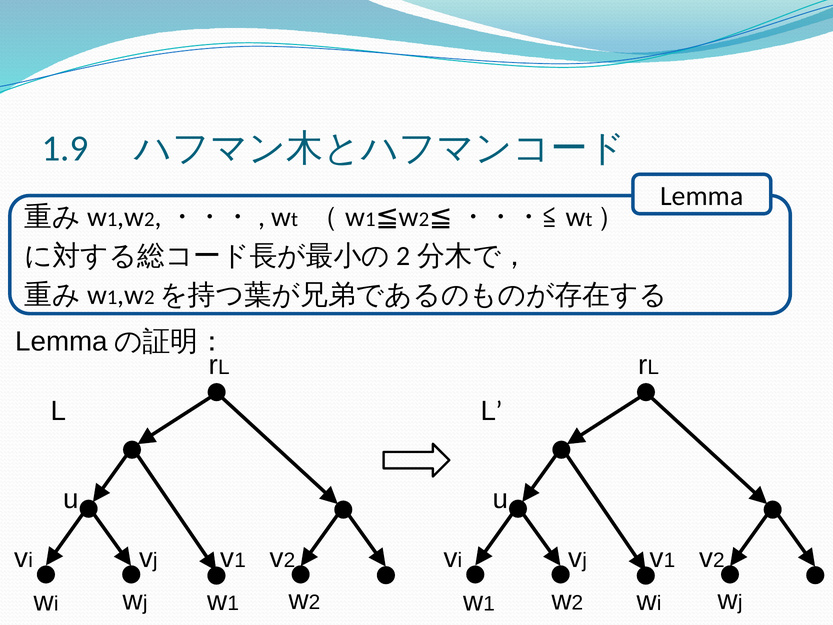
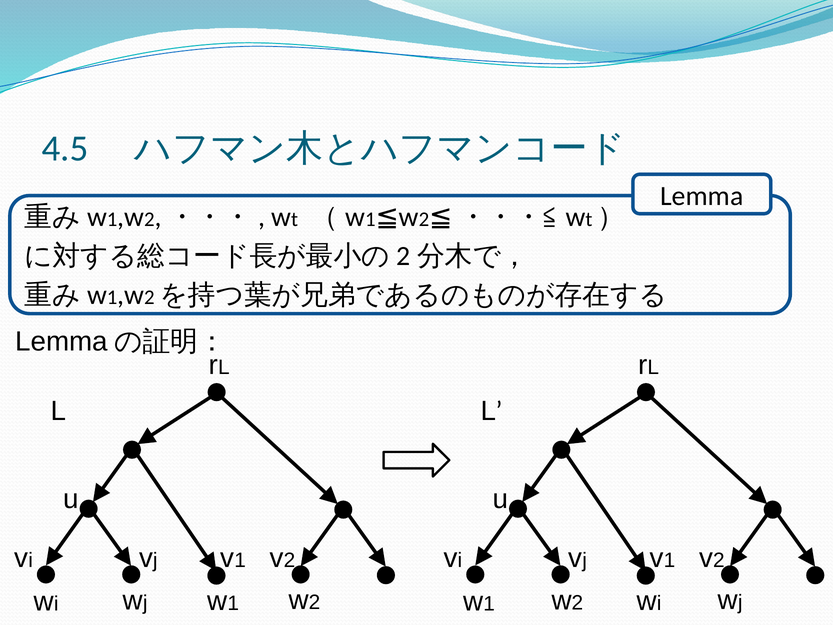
1.9: 1.9 -> 4.5
